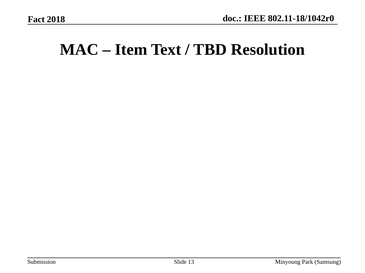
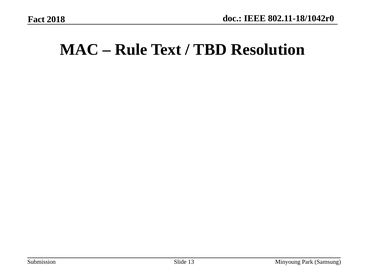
Item: Item -> Rule
